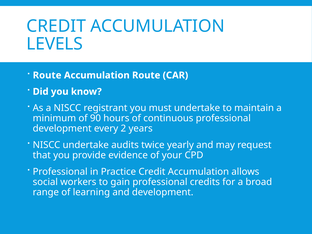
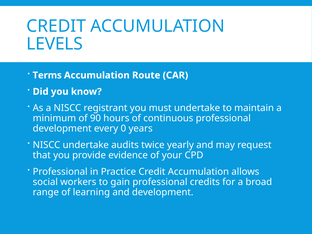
Route at (47, 75): Route -> Terms
2: 2 -> 0
